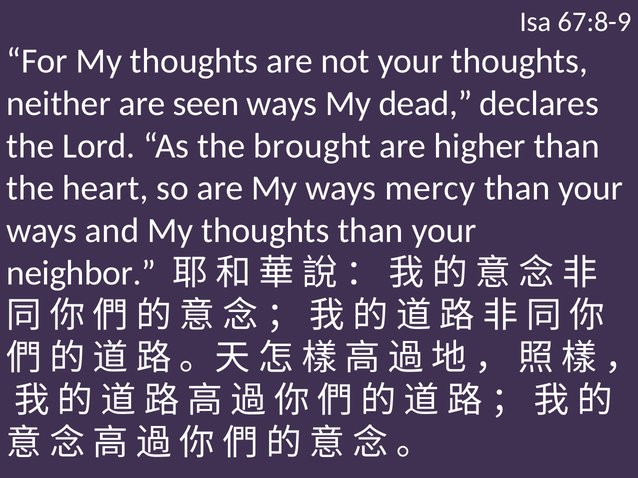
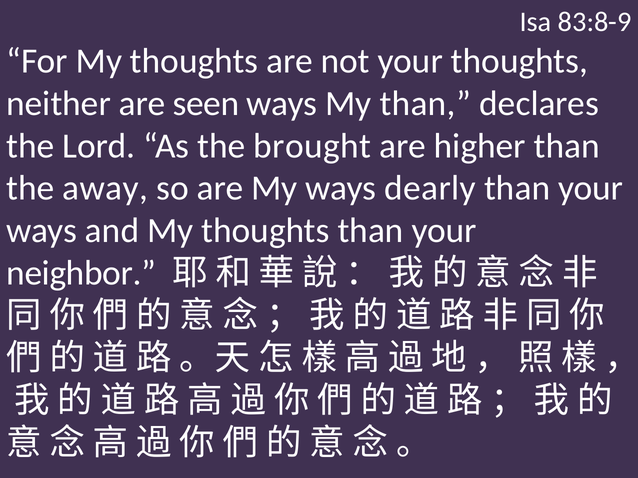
67:8-9: 67:8-9 -> 83:8-9
My dead: dead -> than
heart: heart -> away
mercy: mercy -> dearly
